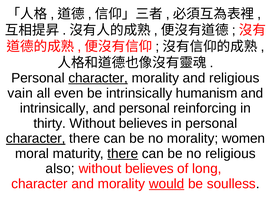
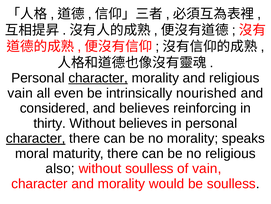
humanism: humanism -> nourished
intrinsically at (55, 108): intrinsically -> considered
and personal: personal -> believes
women: women -> speaks
there at (123, 153) underline: present -> none
believes at (149, 168): believes -> soulless
of long: long -> vain
would underline: present -> none
